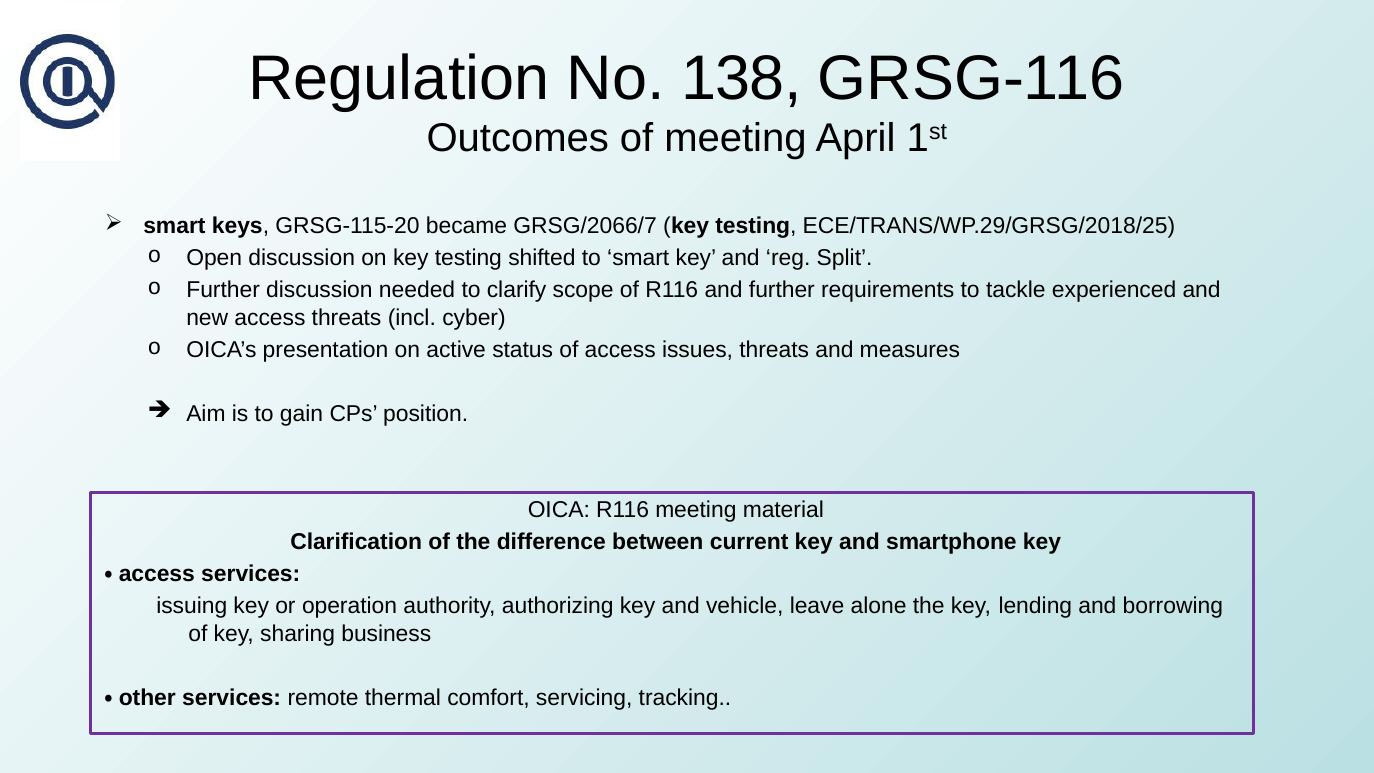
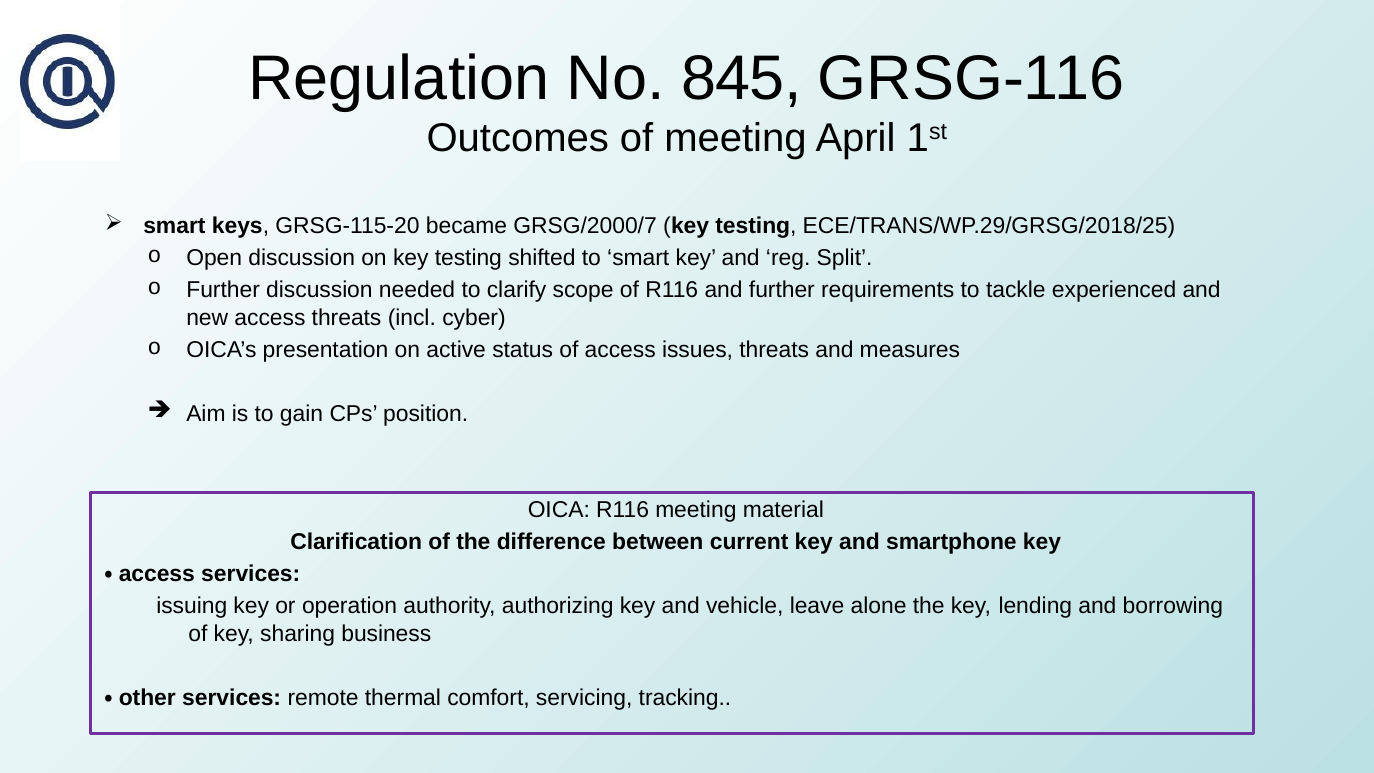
138: 138 -> 845
GRSG/2066/7: GRSG/2066/7 -> GRSG/2000/7
